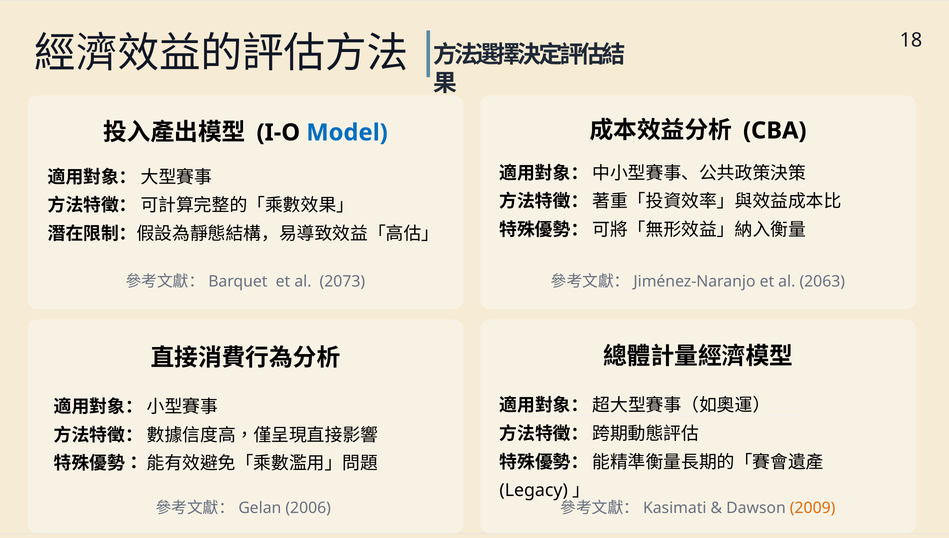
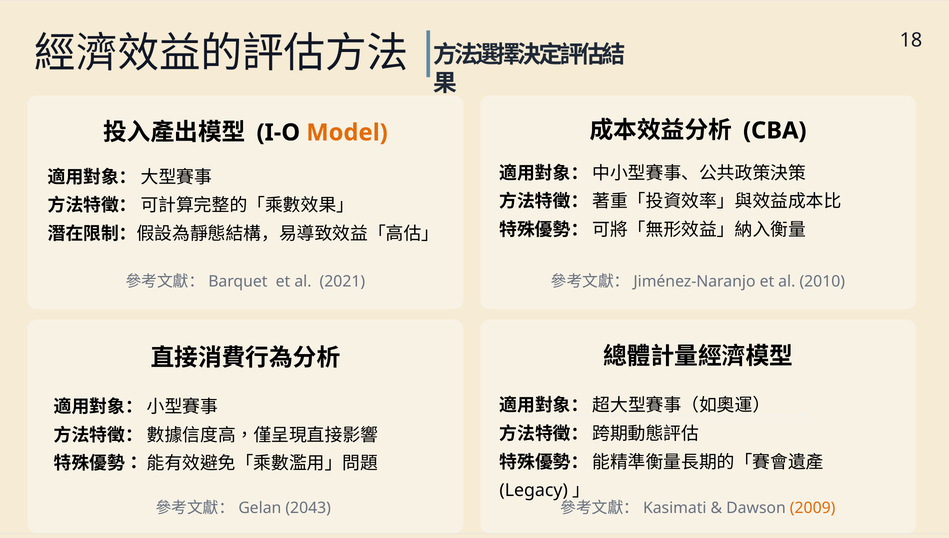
Model colour: blue -> orange
2073: 2073 -> 2021
2063: 2063 -> 2010
2006: 2006 -> 2043
